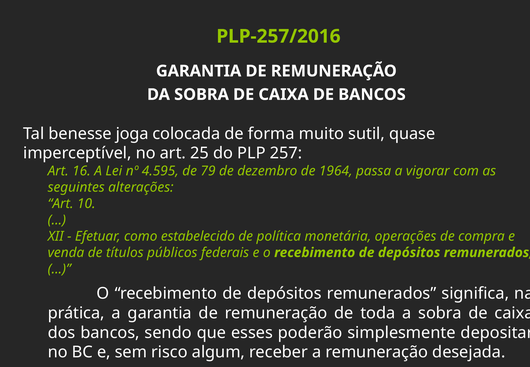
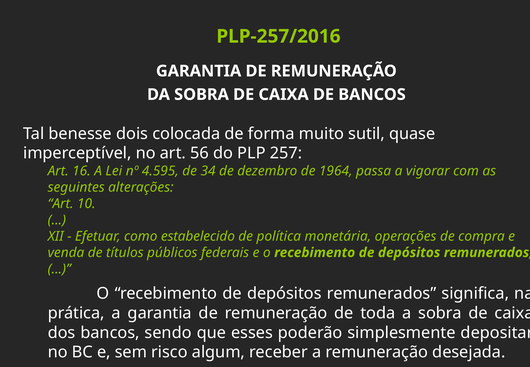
joga: joga -> dois
25: 25 -> 56
79: 79 -> 34
